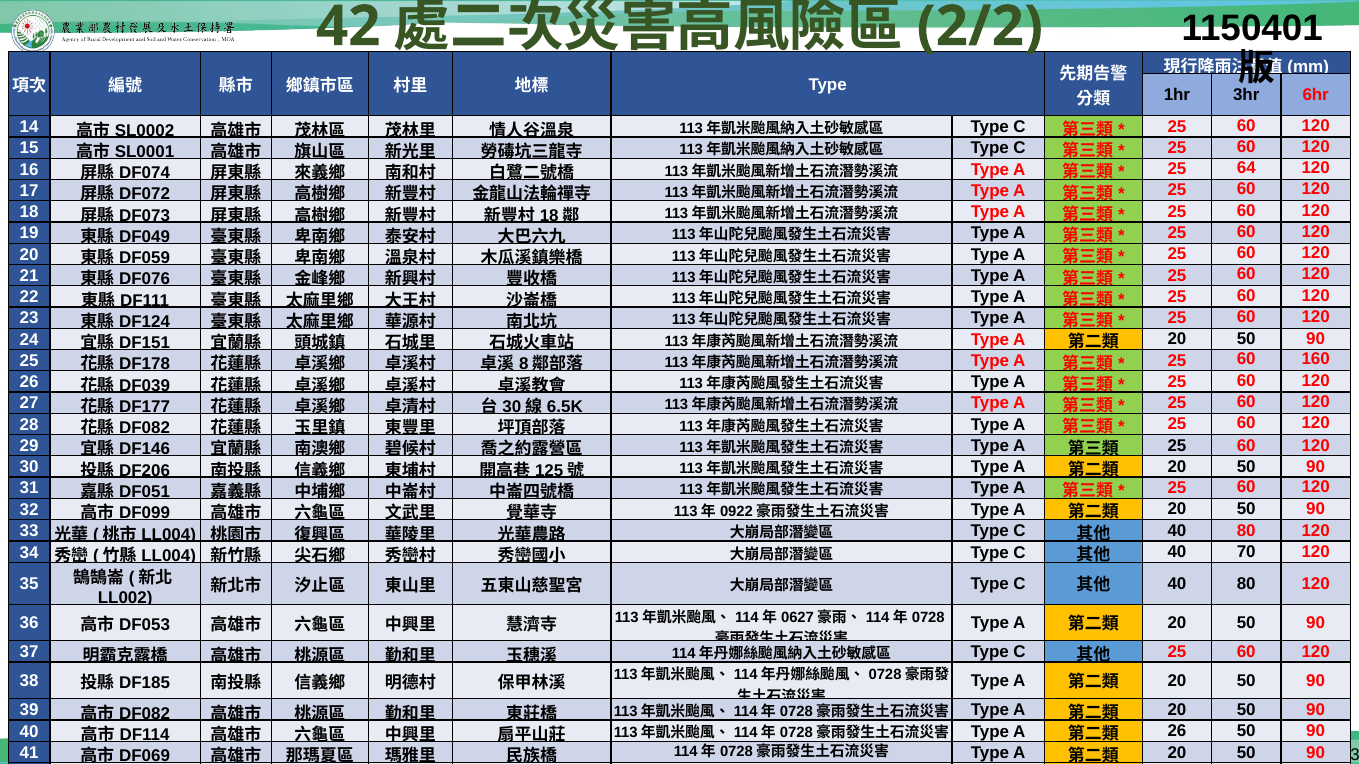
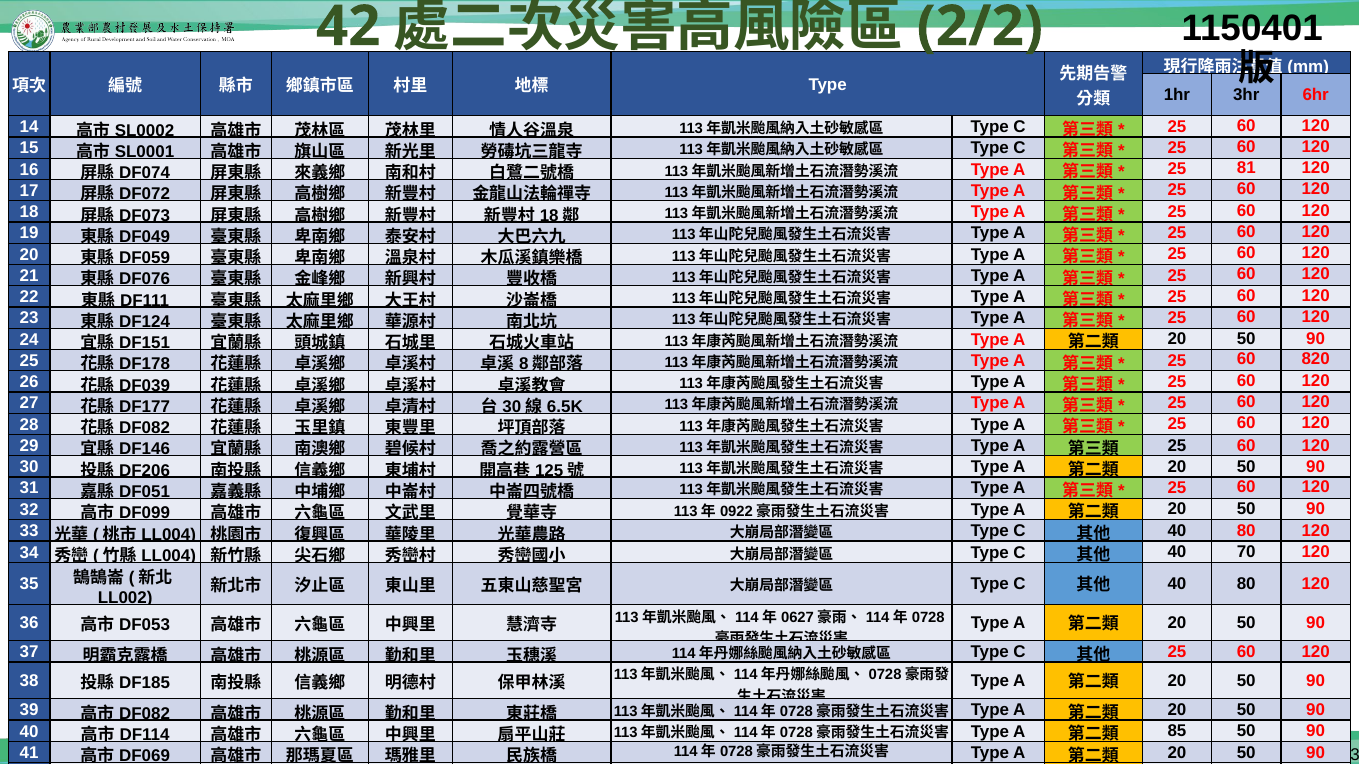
64: 64 -> 81
160: 160 -> 820
26 at (1177, 731): 26 -> 85
